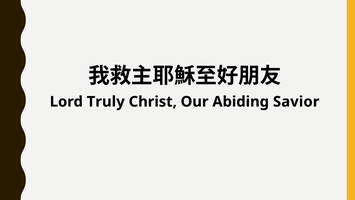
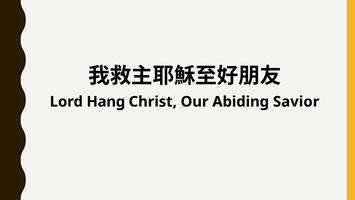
Truly: Truly -> Hang
